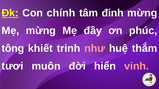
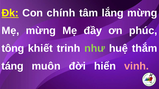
đinh: đinh -> lắng
như colour: pink -> light green
tươi: tươi -> táng
